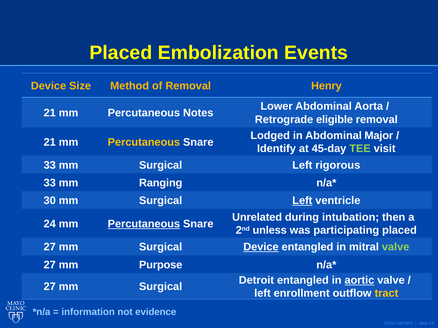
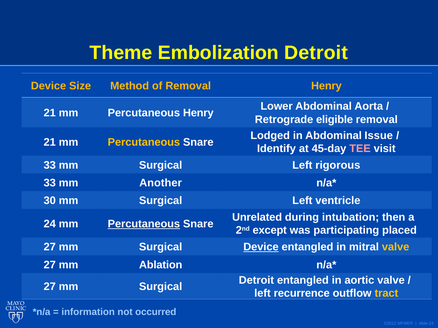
Placed at (121, 53): Placed -> Theme
Embolization Events: Events -> Detroit
Percutaneous Notes: Notes -> Henry
Major: Major -> Issue
TEE colour: light green -> pink
Ranging: Ranging -> Another
Left at (302, 201) underline: present -> none
unless: unless -> except
valve at (396, 247) colour: light green -> yellow
Purpose: Purpose -> Ablation
aortic underline: present -> none
enrollment: enrollment -> recurrence
evidence: evidence -> occurred
